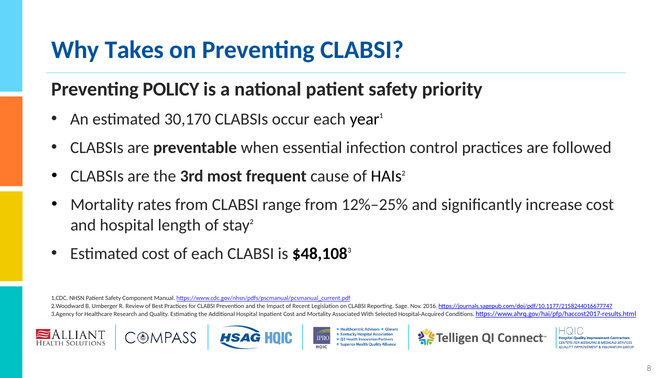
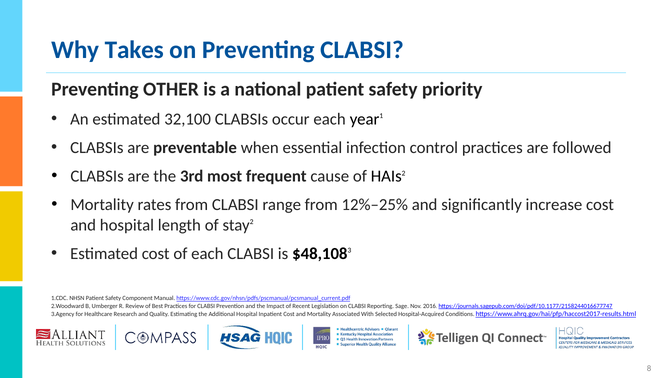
POLICY: POLICY -> OTHER
30,170: 30,170 -> 32,100
